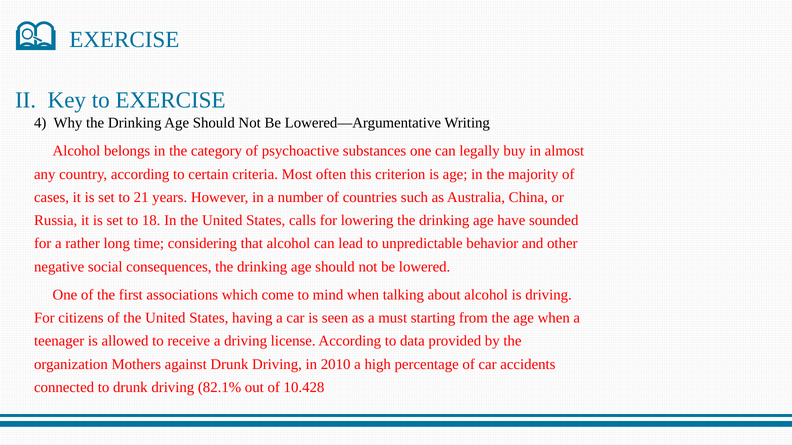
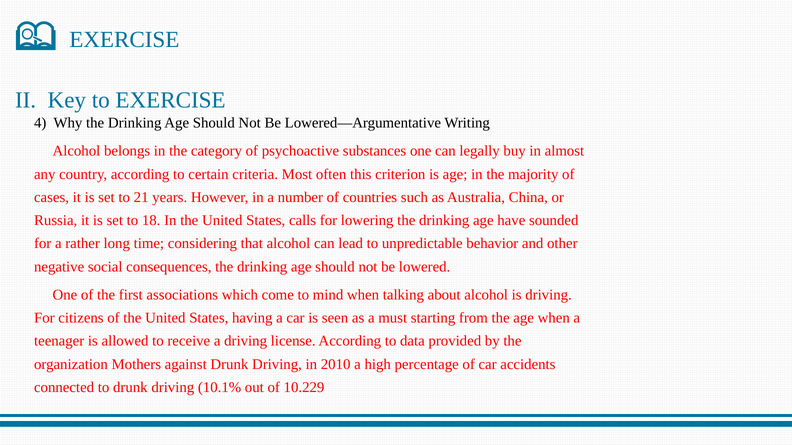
82.1%: 82.1% -> 10.1%
10.428: 10.428 -> 10.229
